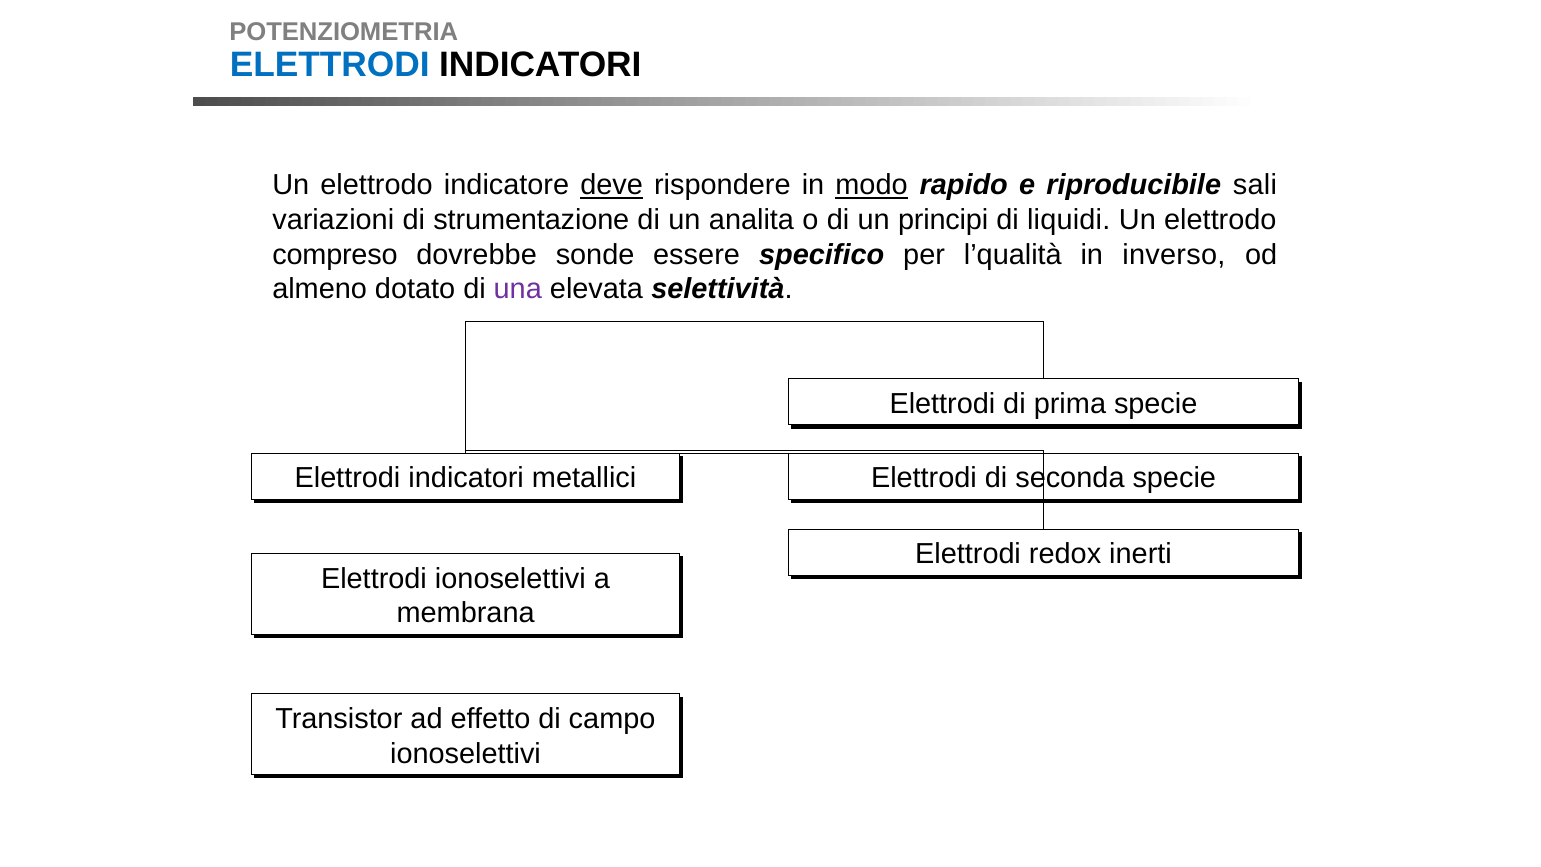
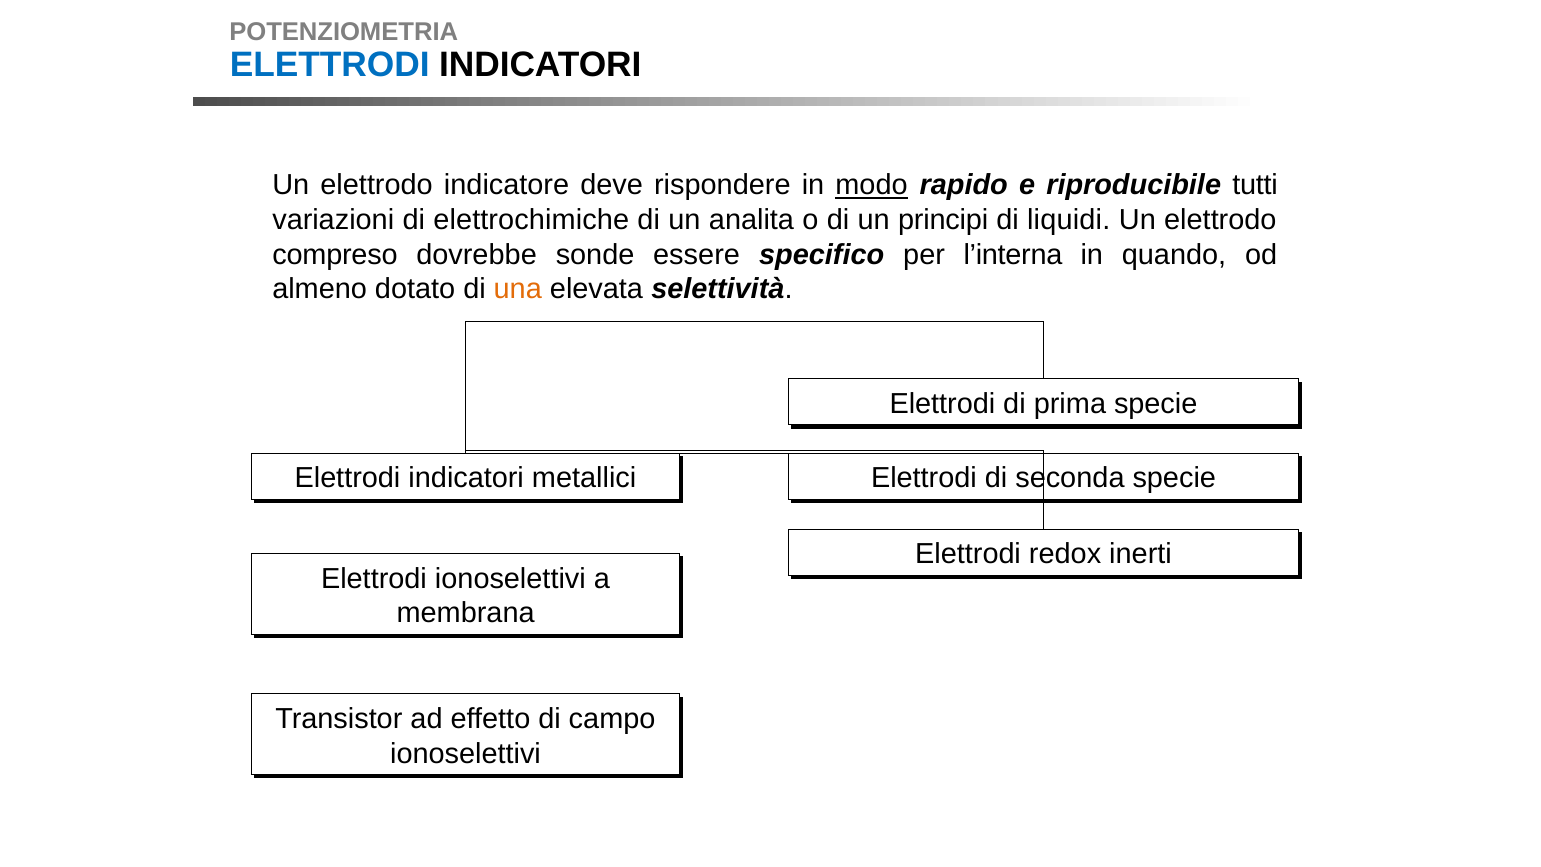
deve underline: present -> none
sali: sali -> tutti
strumentazione: strumentazione -> elettrochimiche
l’qualità: l’qualità -> l’interna
inverso: inverso -> quando
una colour: purple -> orange
